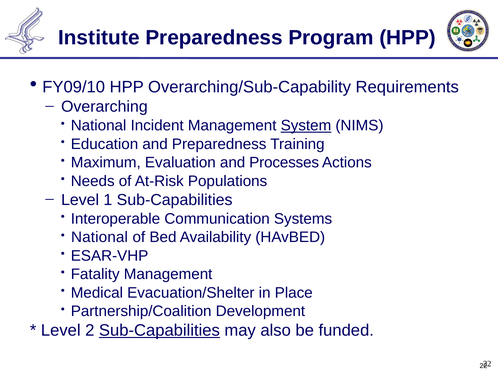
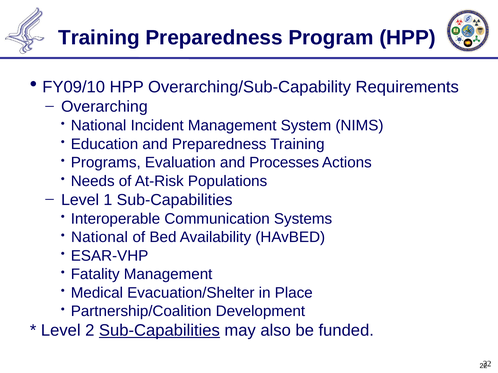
Institute at (99, 38): Institute -> Training
System underline: present -> none
Maximum: Maximum -> Programs
